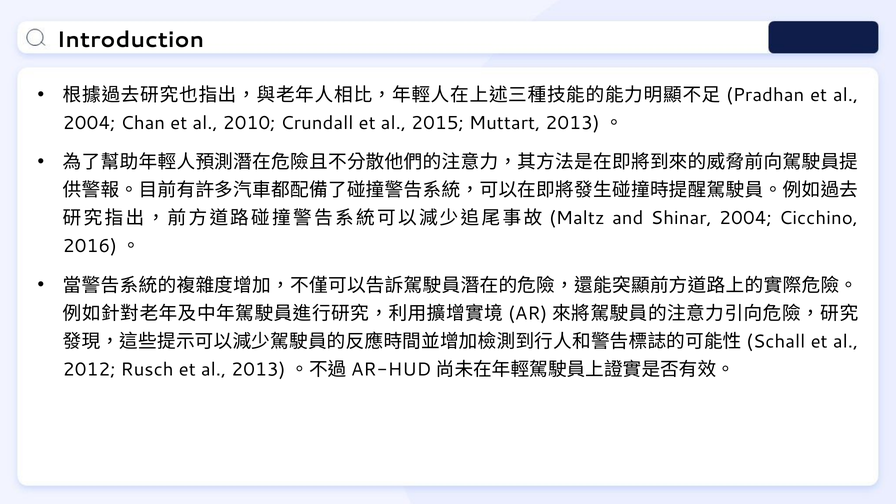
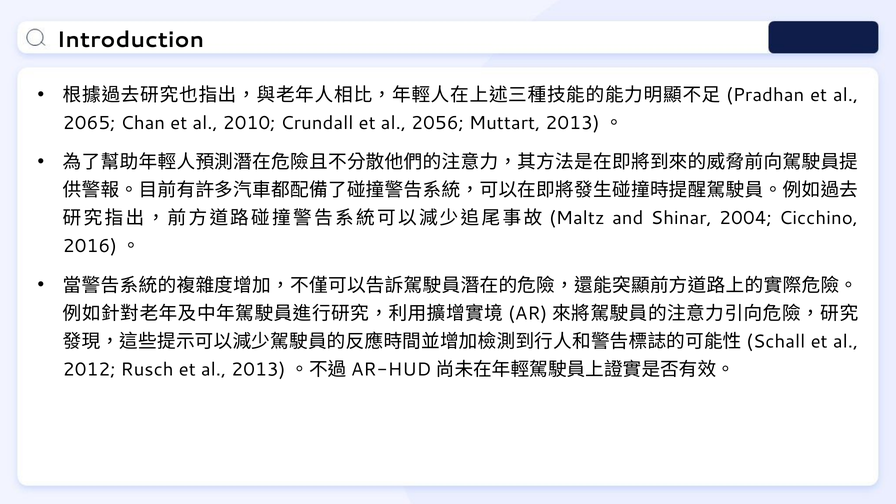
2004 at (89, 123): 2004 -> 2065
2015: 2015 -> 2056
